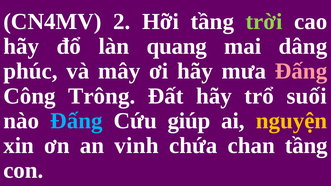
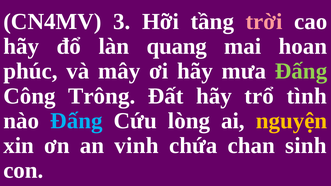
2: 2 -> 3
trời colour: light green -> pink
dâng: dâng -> hoan
Đấng at (301, 71) colour: pink -> light green
suối: suối -> tình
giúp: giúp -> lòng
chan tầng: tầng -> sinh
